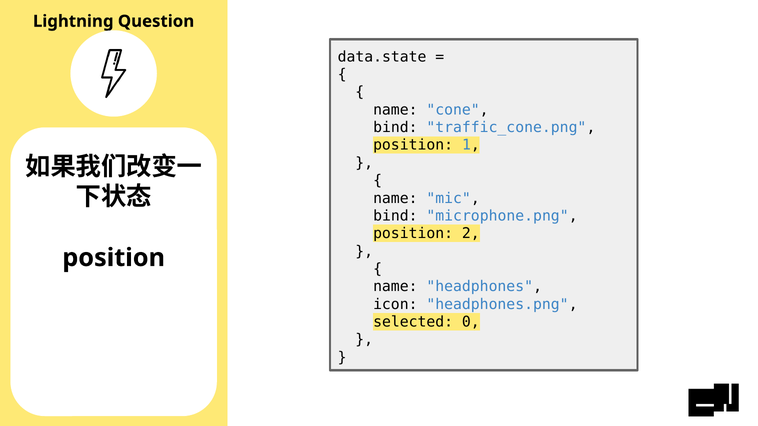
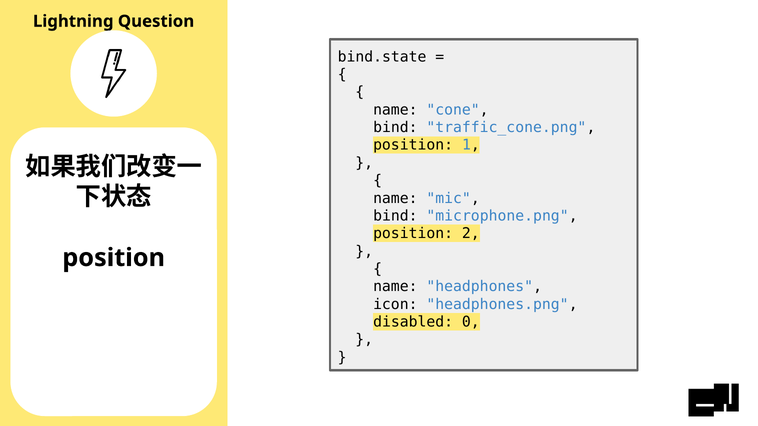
data.state: data.state -> bind.state
selected: selected -> disabled
